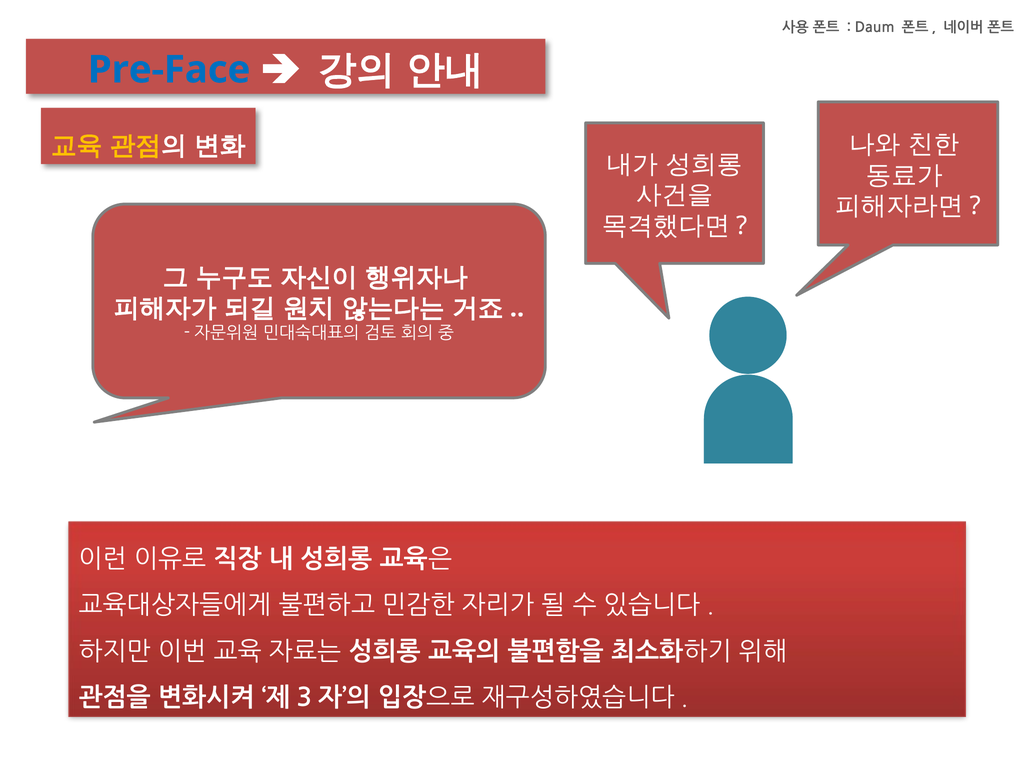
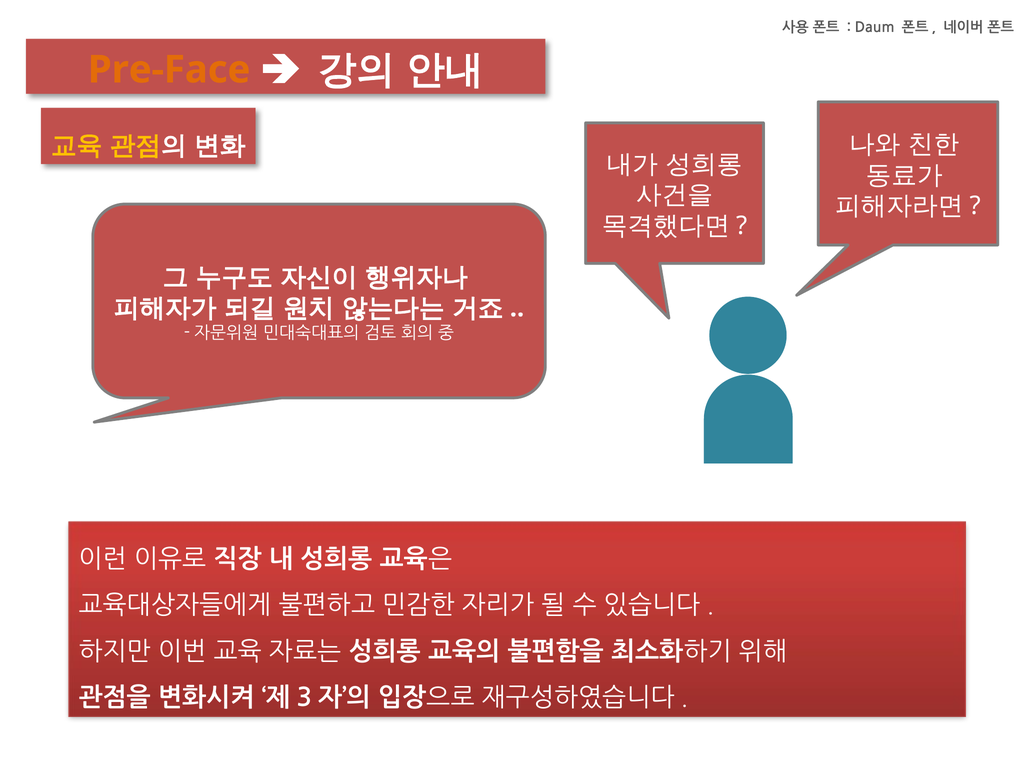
Pre-Face colour: blue -> orange
